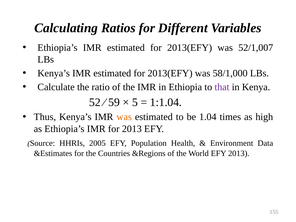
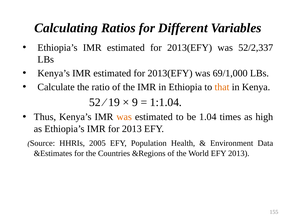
52/1,007: 52/1,007 -> 52/2,337
58/1,000: 58/1,000 -> 69/1,000
that colour: purple -> orange
59: 59 -> 19
5: 5 -> 9
